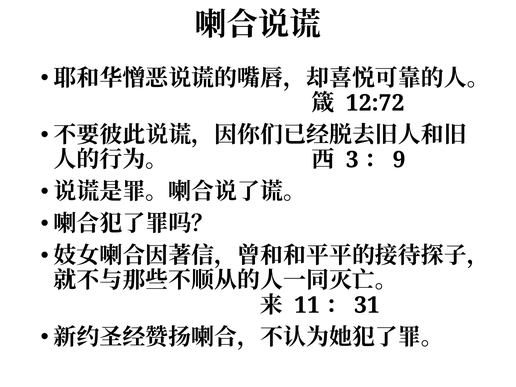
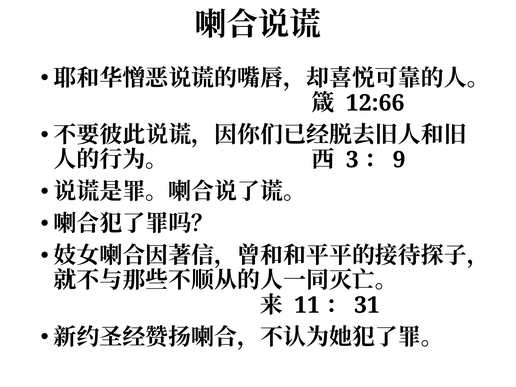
12:72: 12:72 -> 12:66
